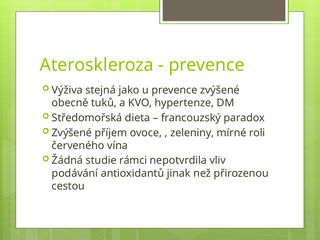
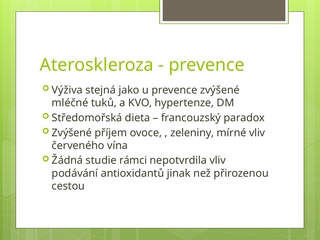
obecně: obecně -> mléčné
mírné roli: roli -> vliv
